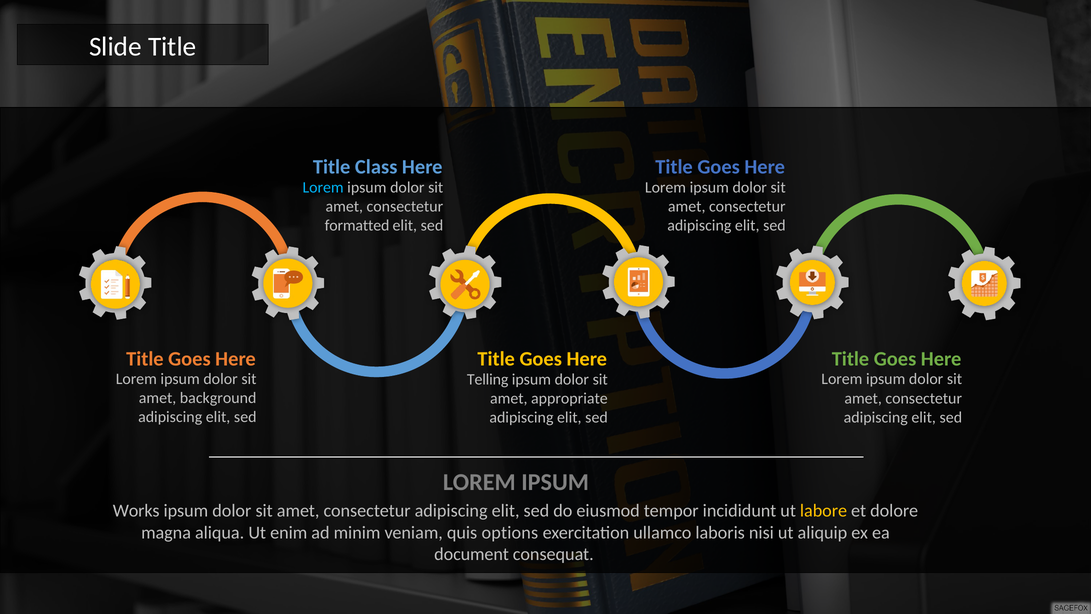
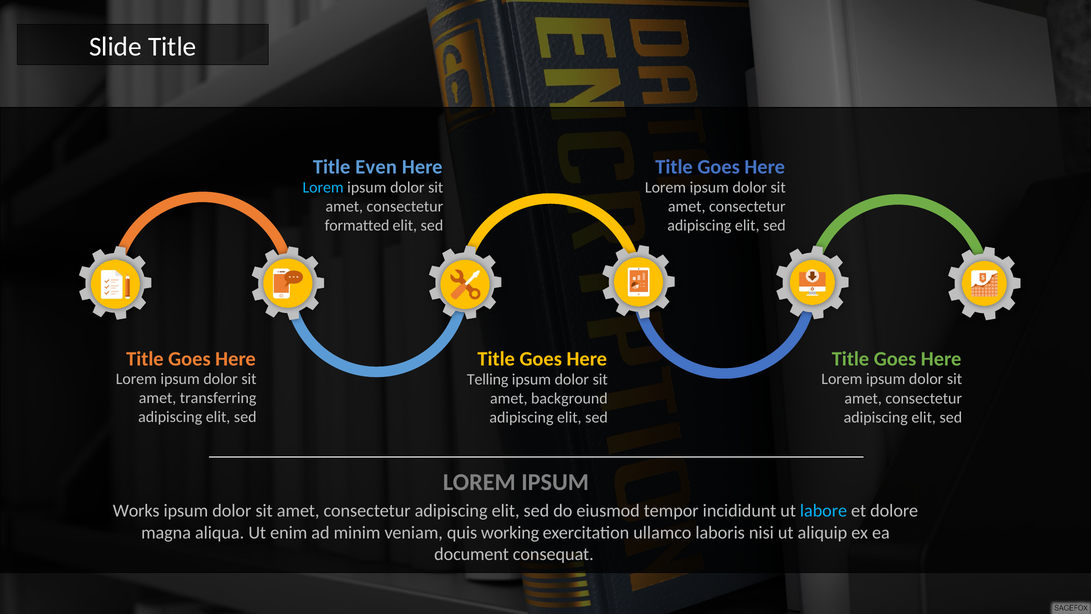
Class: Class -> Even
background: background -> transferring
appropriate: appropriate -> background
labore colour: yellow -> light blue
options: options -> working
